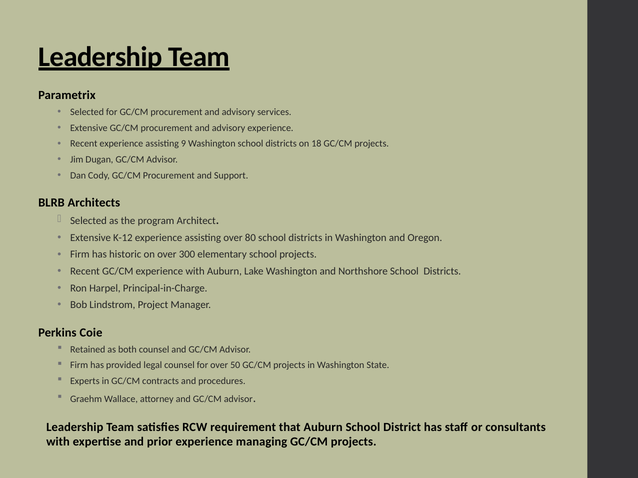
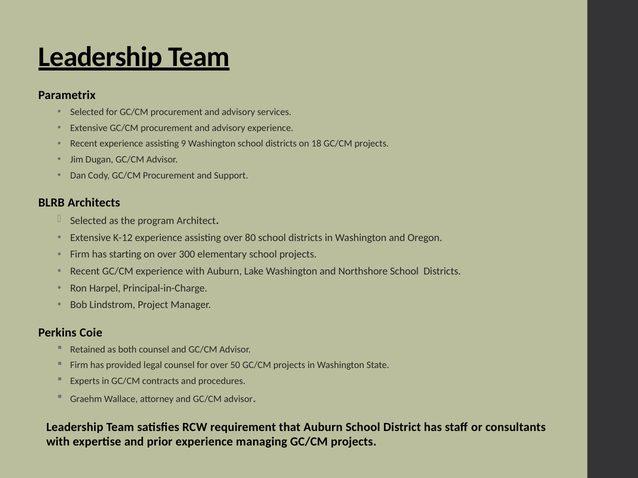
historic: historic -> starting
